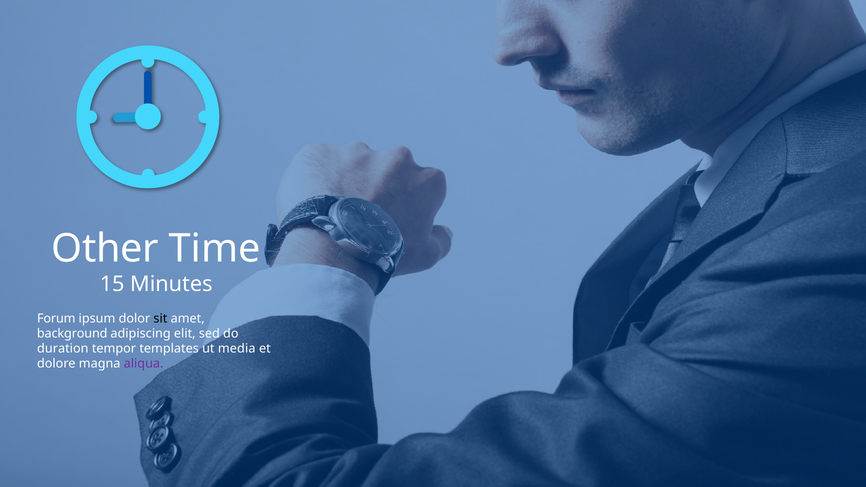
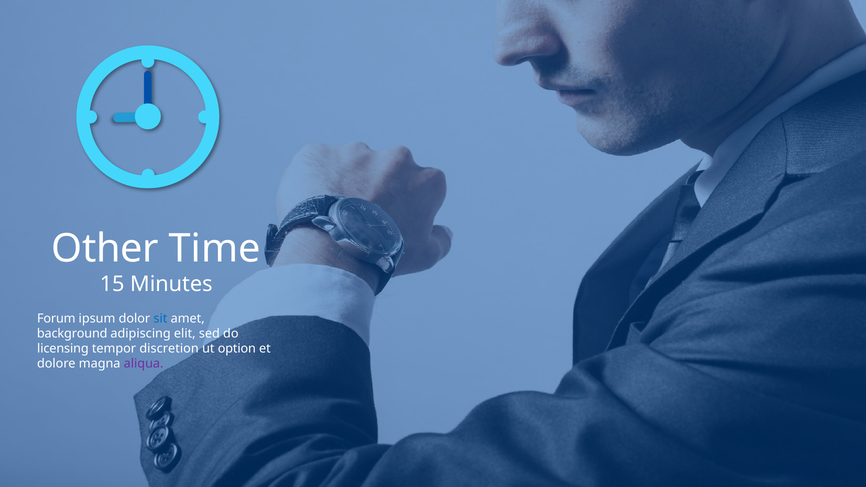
sit colour: black -> blue
duration: duration -> licensing
templates: templates -> discretion
media: media -> option
